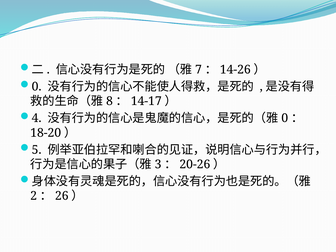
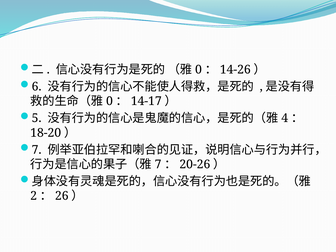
7 at (198, 70): 7 -> 0
0 at (37, 87): 0 -> 6
8 at (109, 101): 8 -> 0
4: 4 -> 5
0 at (285, 118): 0 -> 4
5 at (37, 150): 5 -> 7
3 at (158, 164): 3 -> 7
